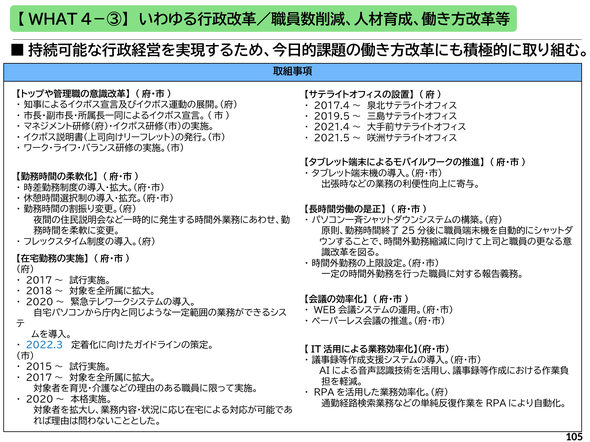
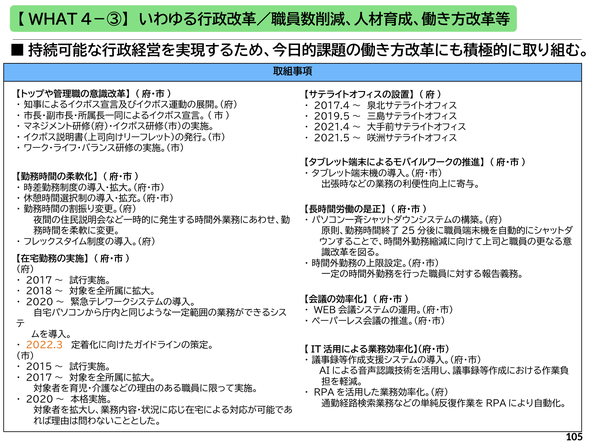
2022.3 colour: blue -> orange
